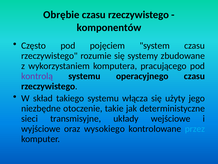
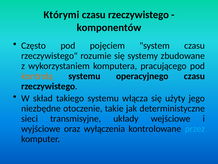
Obrębie: Obrębie -> Którymi
kontrolą colour: purple -> orange
wysokiego: wysokiego -> wyłączenia
